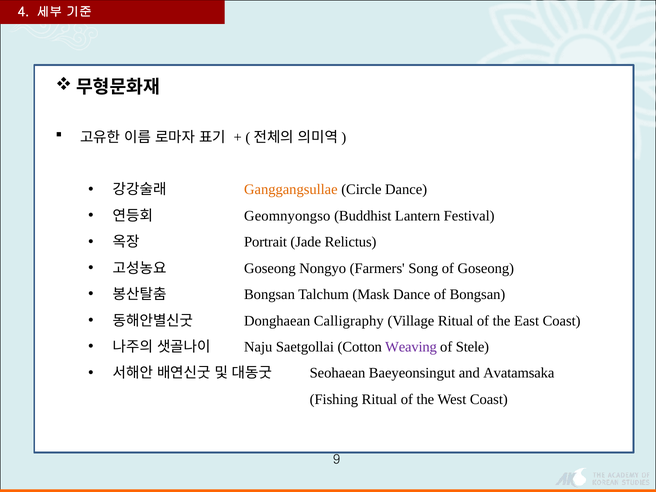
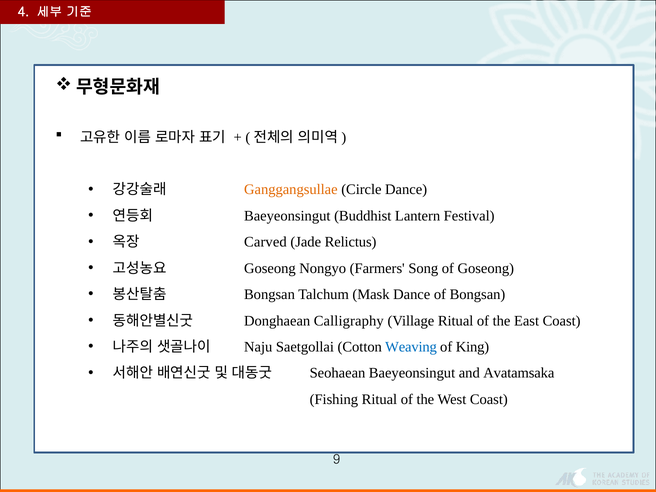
Geomnyongso at (287, 216): Geomnyongso -> Baeyeonsingut
Portrait: Portrait -> Carved
Weaving colour: purple -> blue
Stele: Stele -> King
